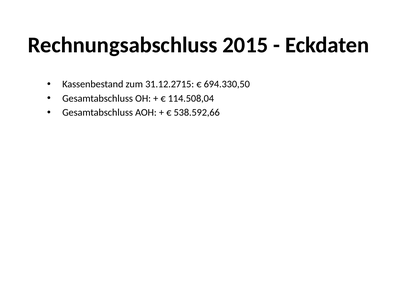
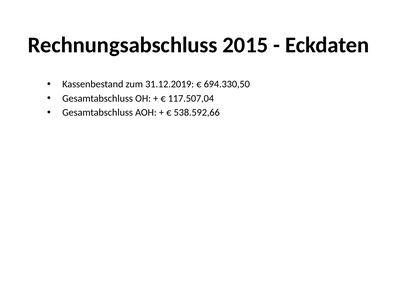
31.12.2715: 31.12.2715 -> 31.12.2019
114.508,04: 114.508,04 -> 117.507,04
